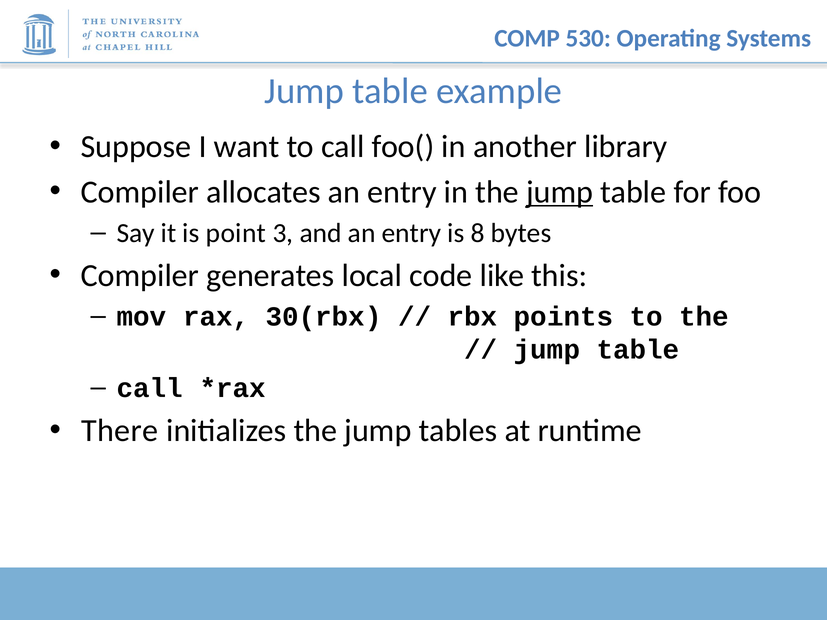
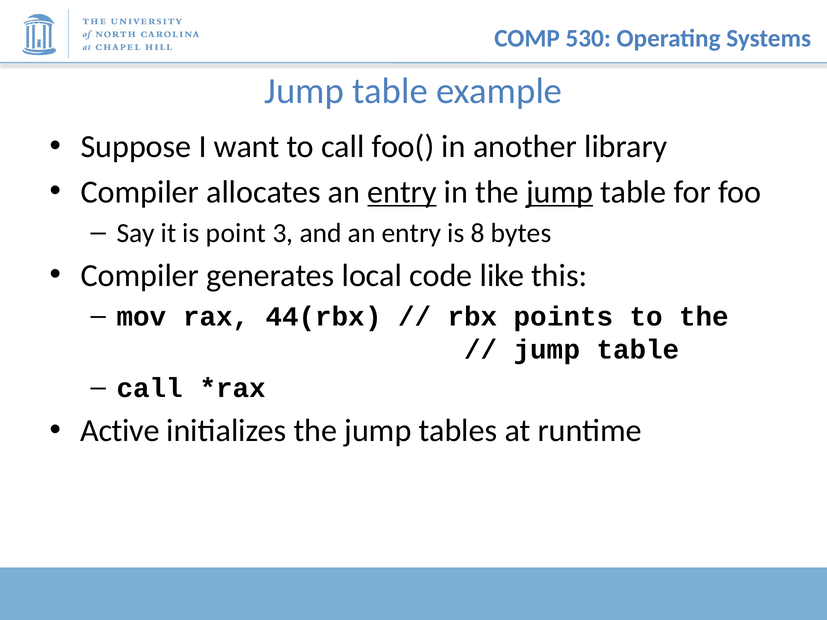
entry at (402, 192) underline: none -> present
30(rbx: 30(rbx -> 44(rbx
There: There -> Active
